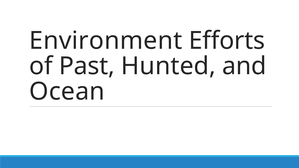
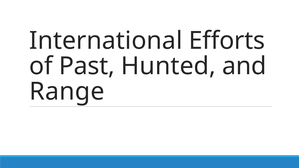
Environment: Environment -> International
Ocean: Ocean -> Range
